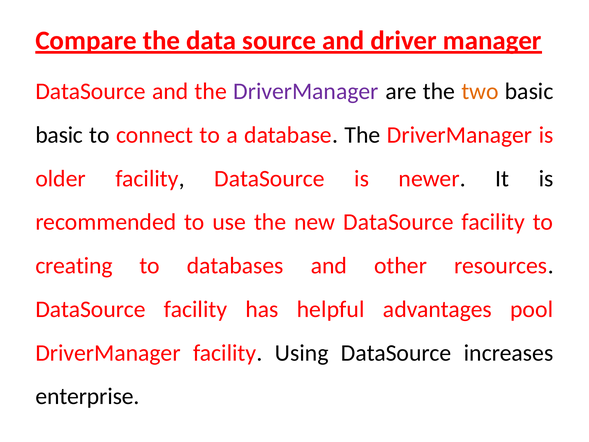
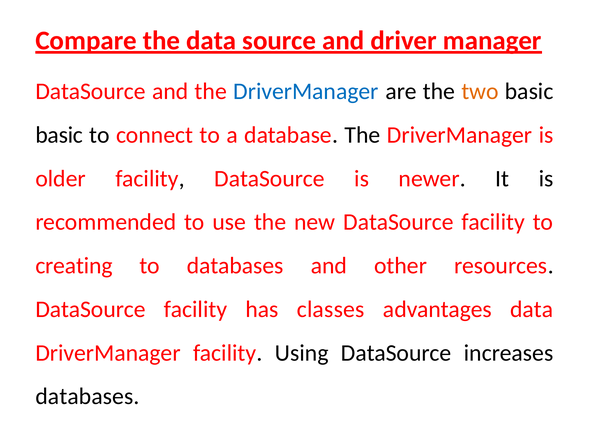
DriverManager at (306, 91) colour: purple -> blue
helpful: helpful -> classes
advantages pool: pool -> data
enterprise at (87, 396): enterprise -> databases
